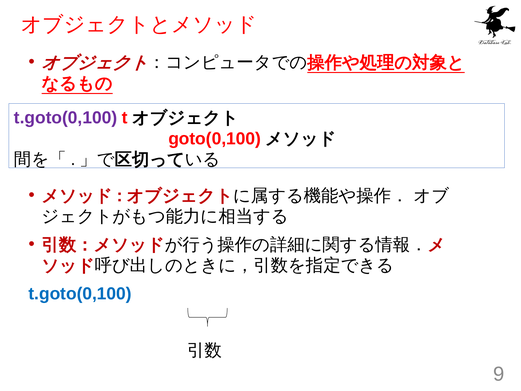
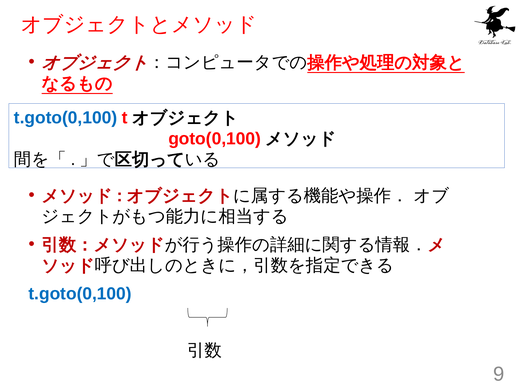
t.goto(0,100 at (66, 118) colour: purple -> blue
